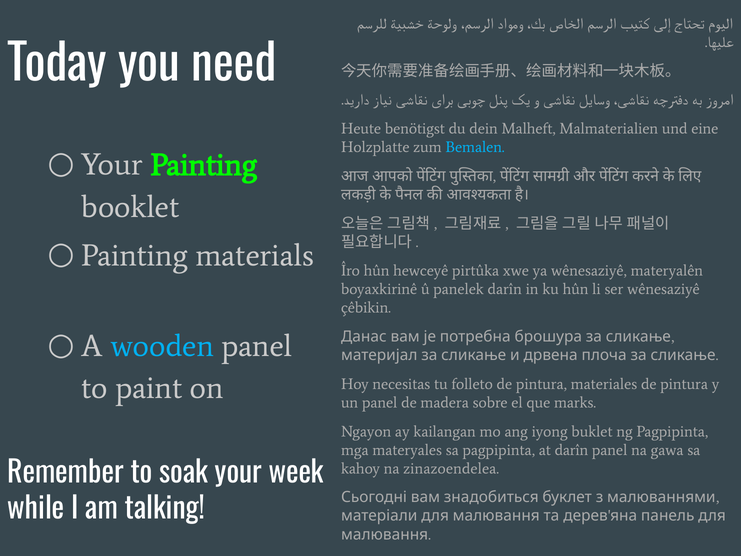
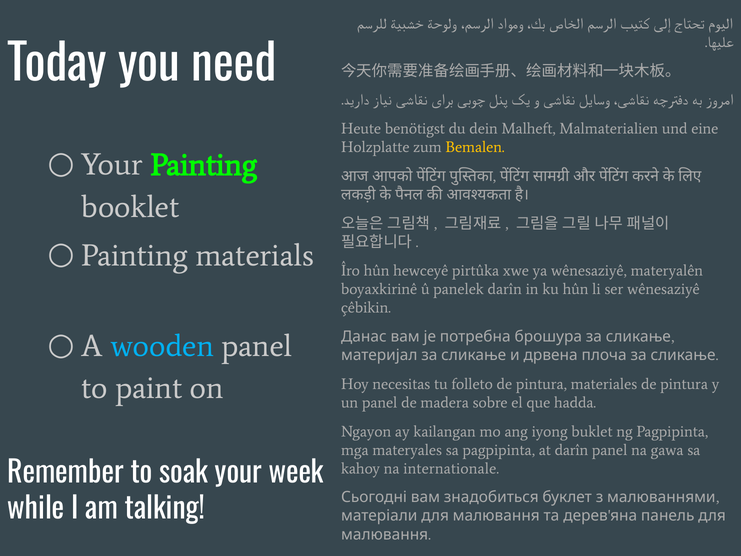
Bemalen colour: light blue -> yellow
marks: marks -> hadda
zinazoendelea: zinazoendelea -> internationale
